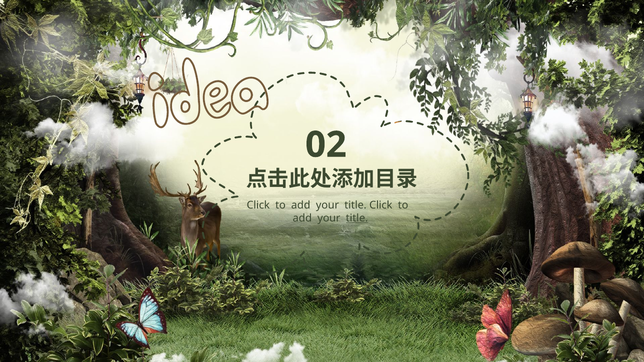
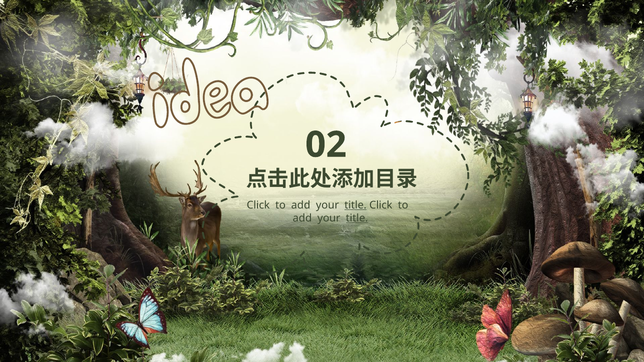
title at (356, 205) underline: none -> present
